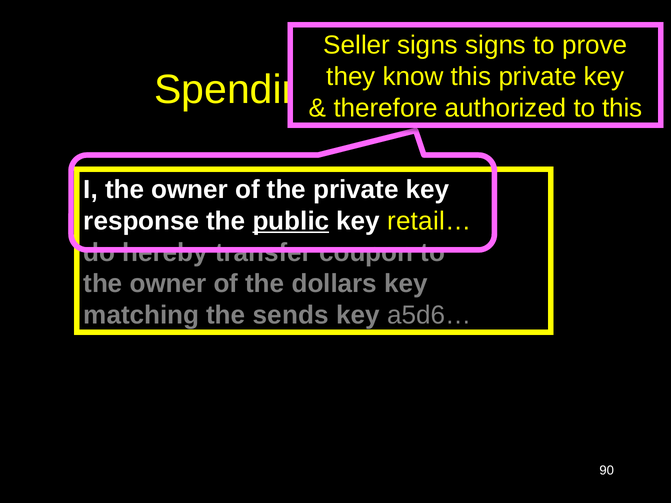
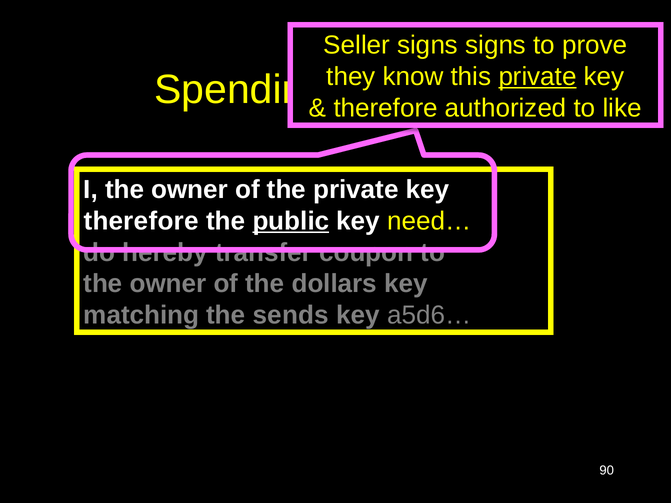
private at (538, 77) underline: none -> present
to this: this -> like
response at (141, 221): response -> therefore
retail…: retail… -> need…
